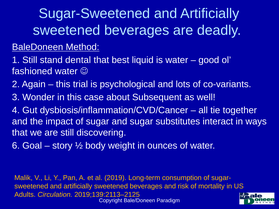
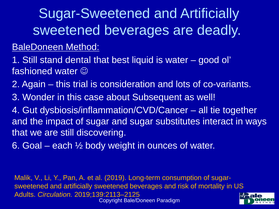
psychological: psychological -> consideration
story: story -> each
